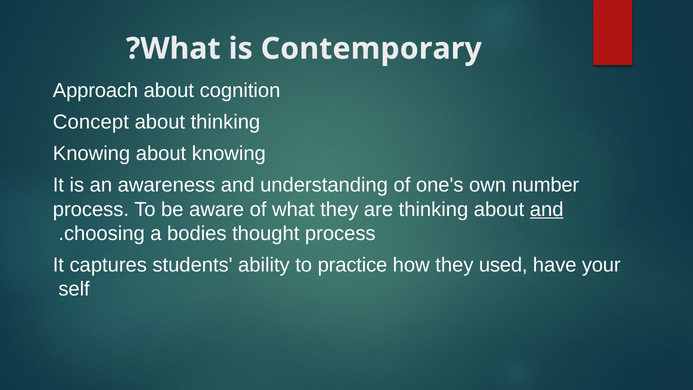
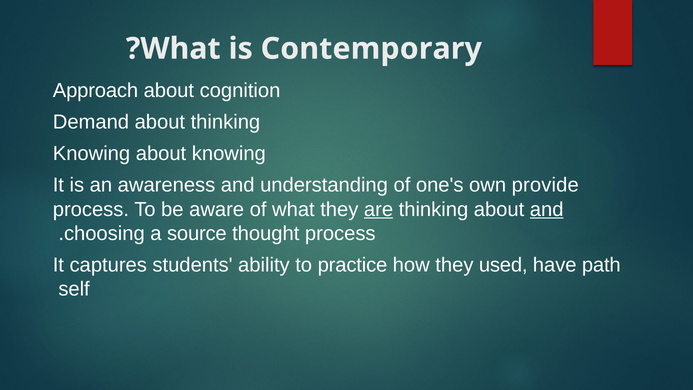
Concept: Concept -> Demand
number: number -> provide
are underline: none -> present
bodies: bodies -> source
your: your -> path
